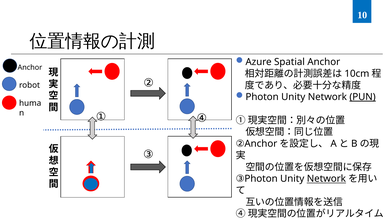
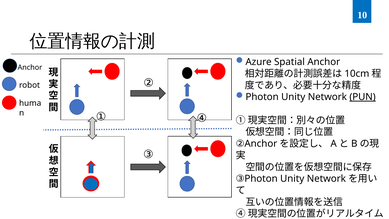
Network at (326, 179) underline: present -> none
